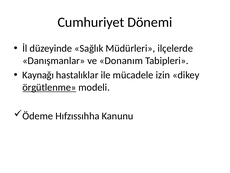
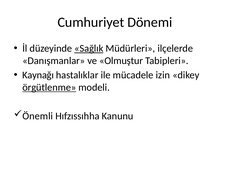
Sağlık underline: none -> present
Donanım: Donanım -> Olmuştur
Ödeme: Ödeme -> Önemli
